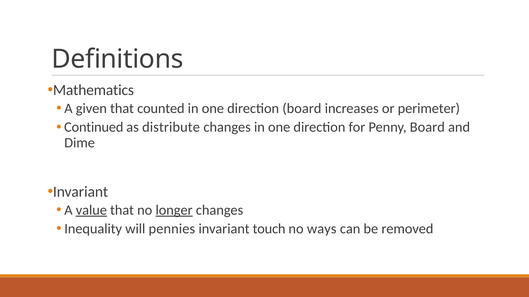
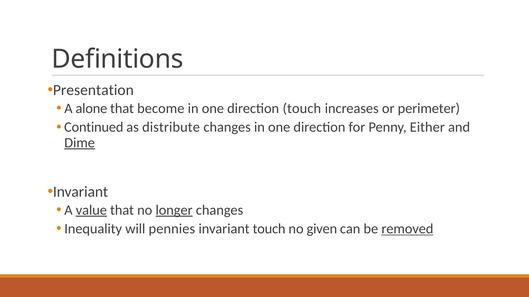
Mathematics: Mathematics -> Presentation
given: given -> alone
counted: counted -> become
direction board: board -> touch
Penny Board: Board -> Either
Dime underline: none -> present
ways: ways -> given
removed underline: none -> present
